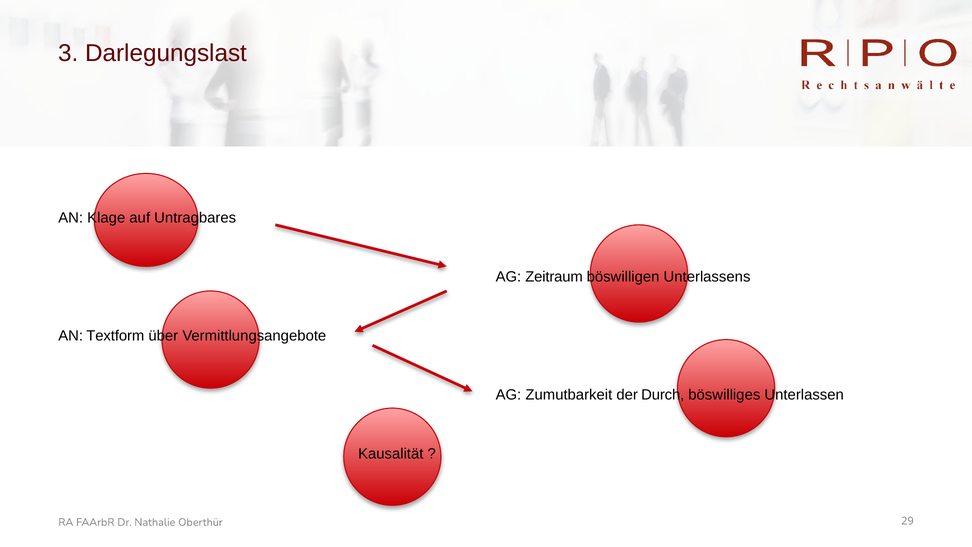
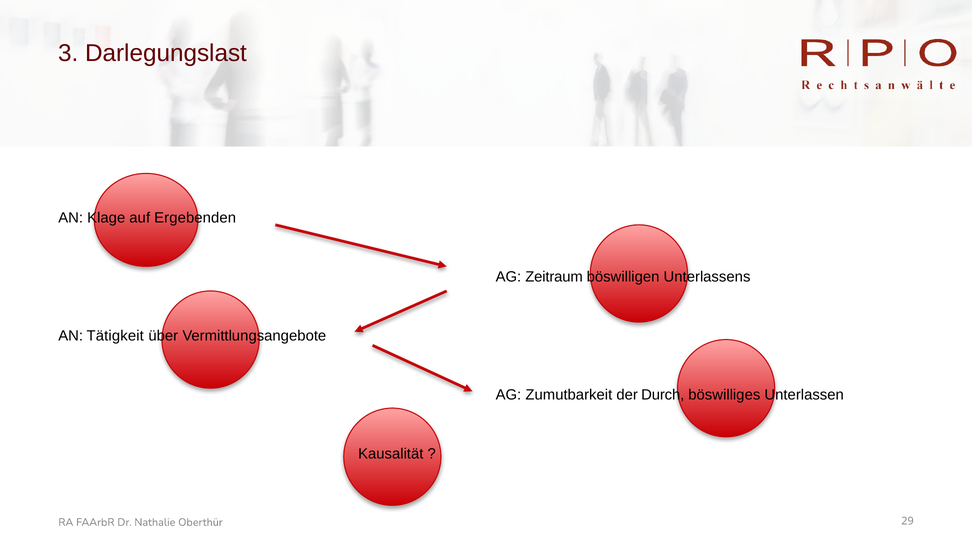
Untragbares: Untragbares -> Ergebenden
Textform: Textform -> Tätigkeit
